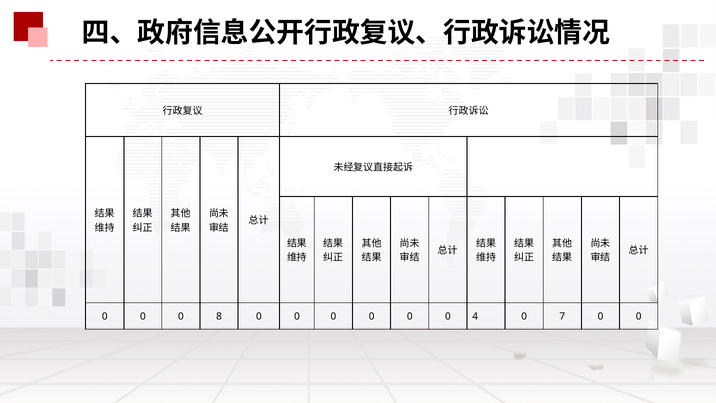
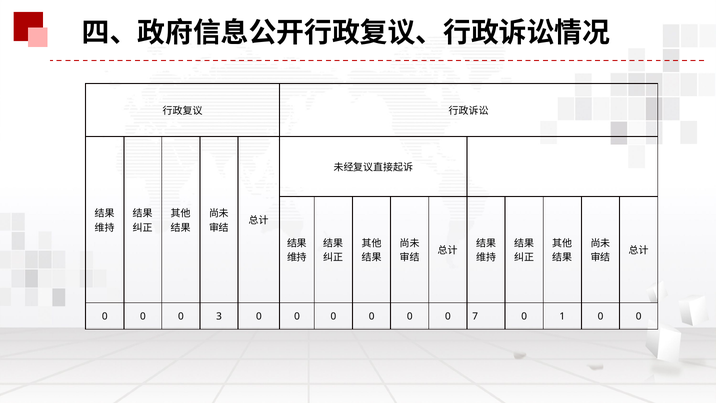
8: 8 -> 3
4: 4 -> 7
7: 7 -> 1
